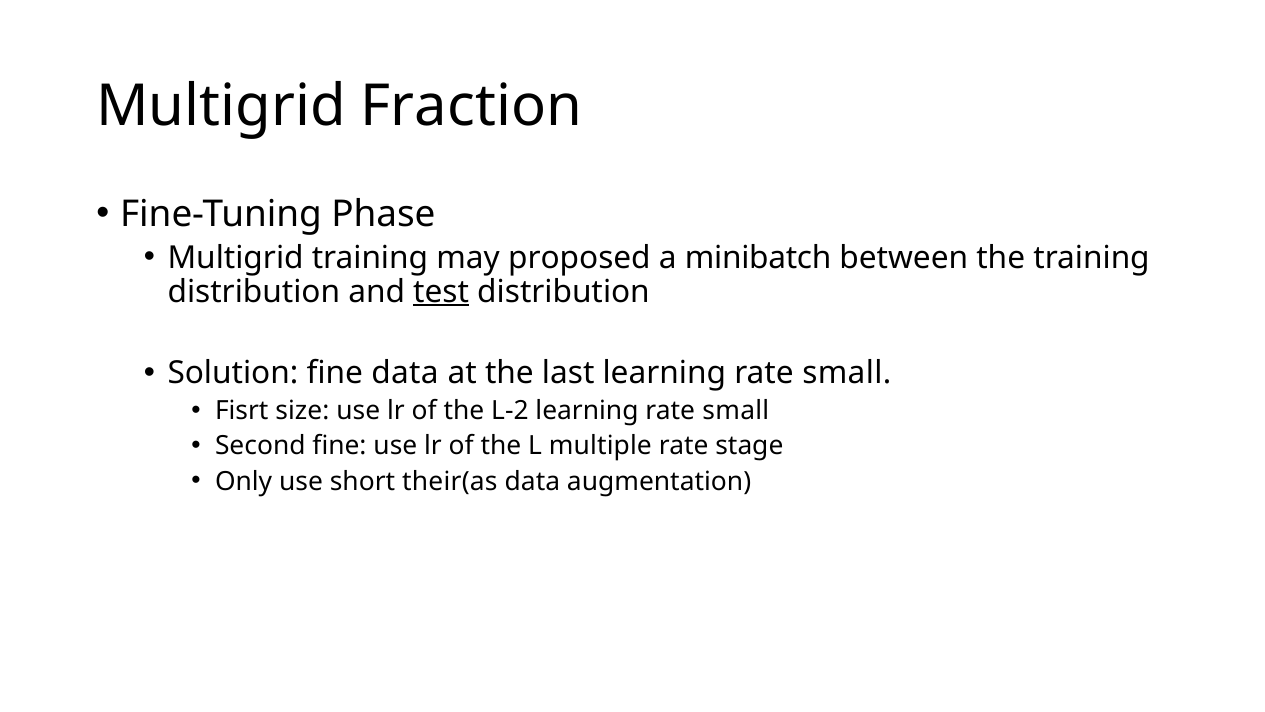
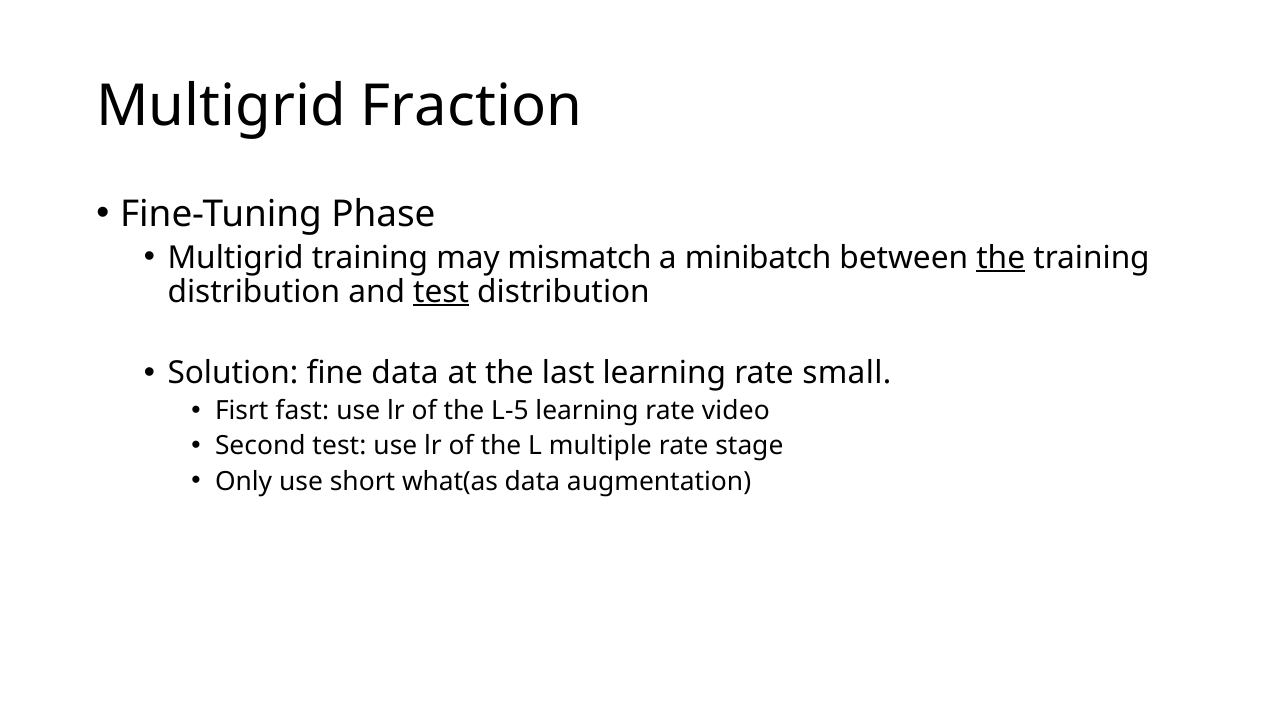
proposed: proposed -> mismatch
the at (1001, 257) underline: none -> present
size: size -> fast
L-2: L-2 -> L-5
small at (736, 411): small -> video
Second fine: fine -> test
their(as: their(as -> what(as
